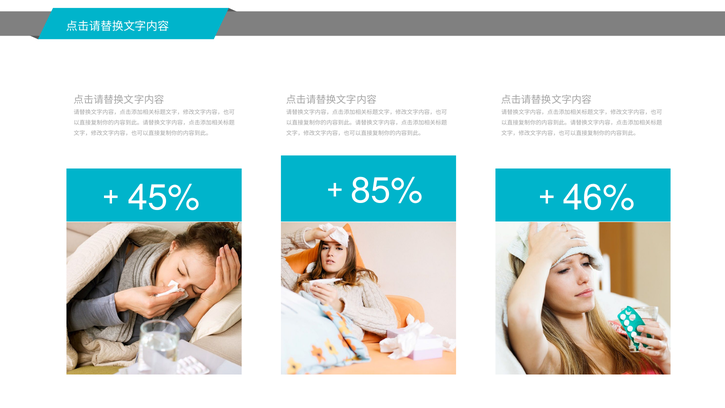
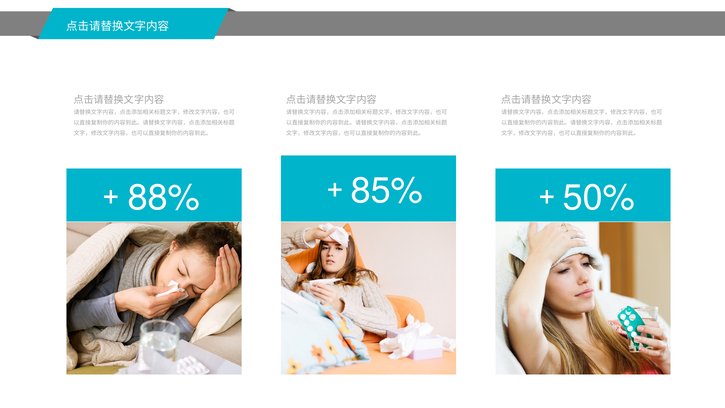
45%: 45% -> 88%
46%: 46% -> 50%
